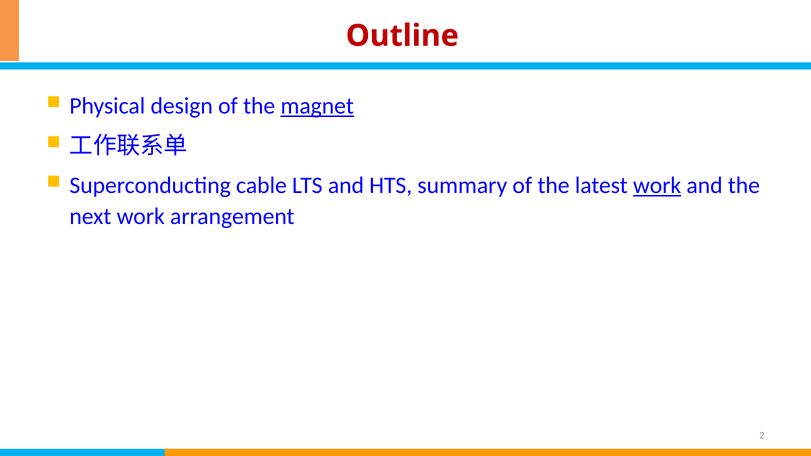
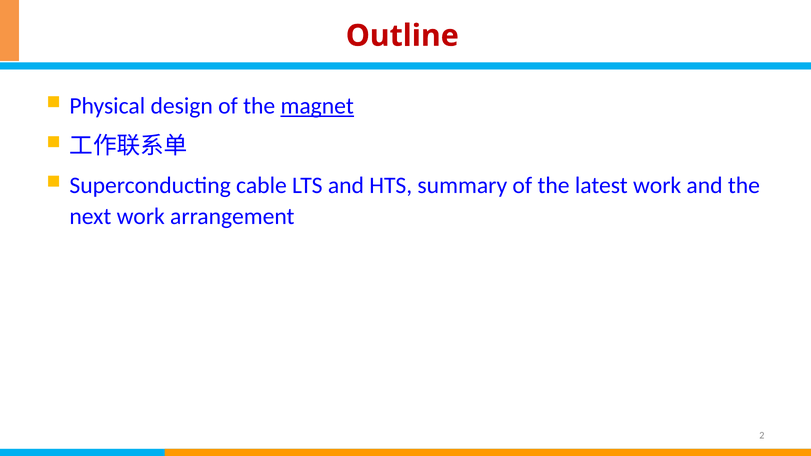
work at (657, 185) underline: present -> none
